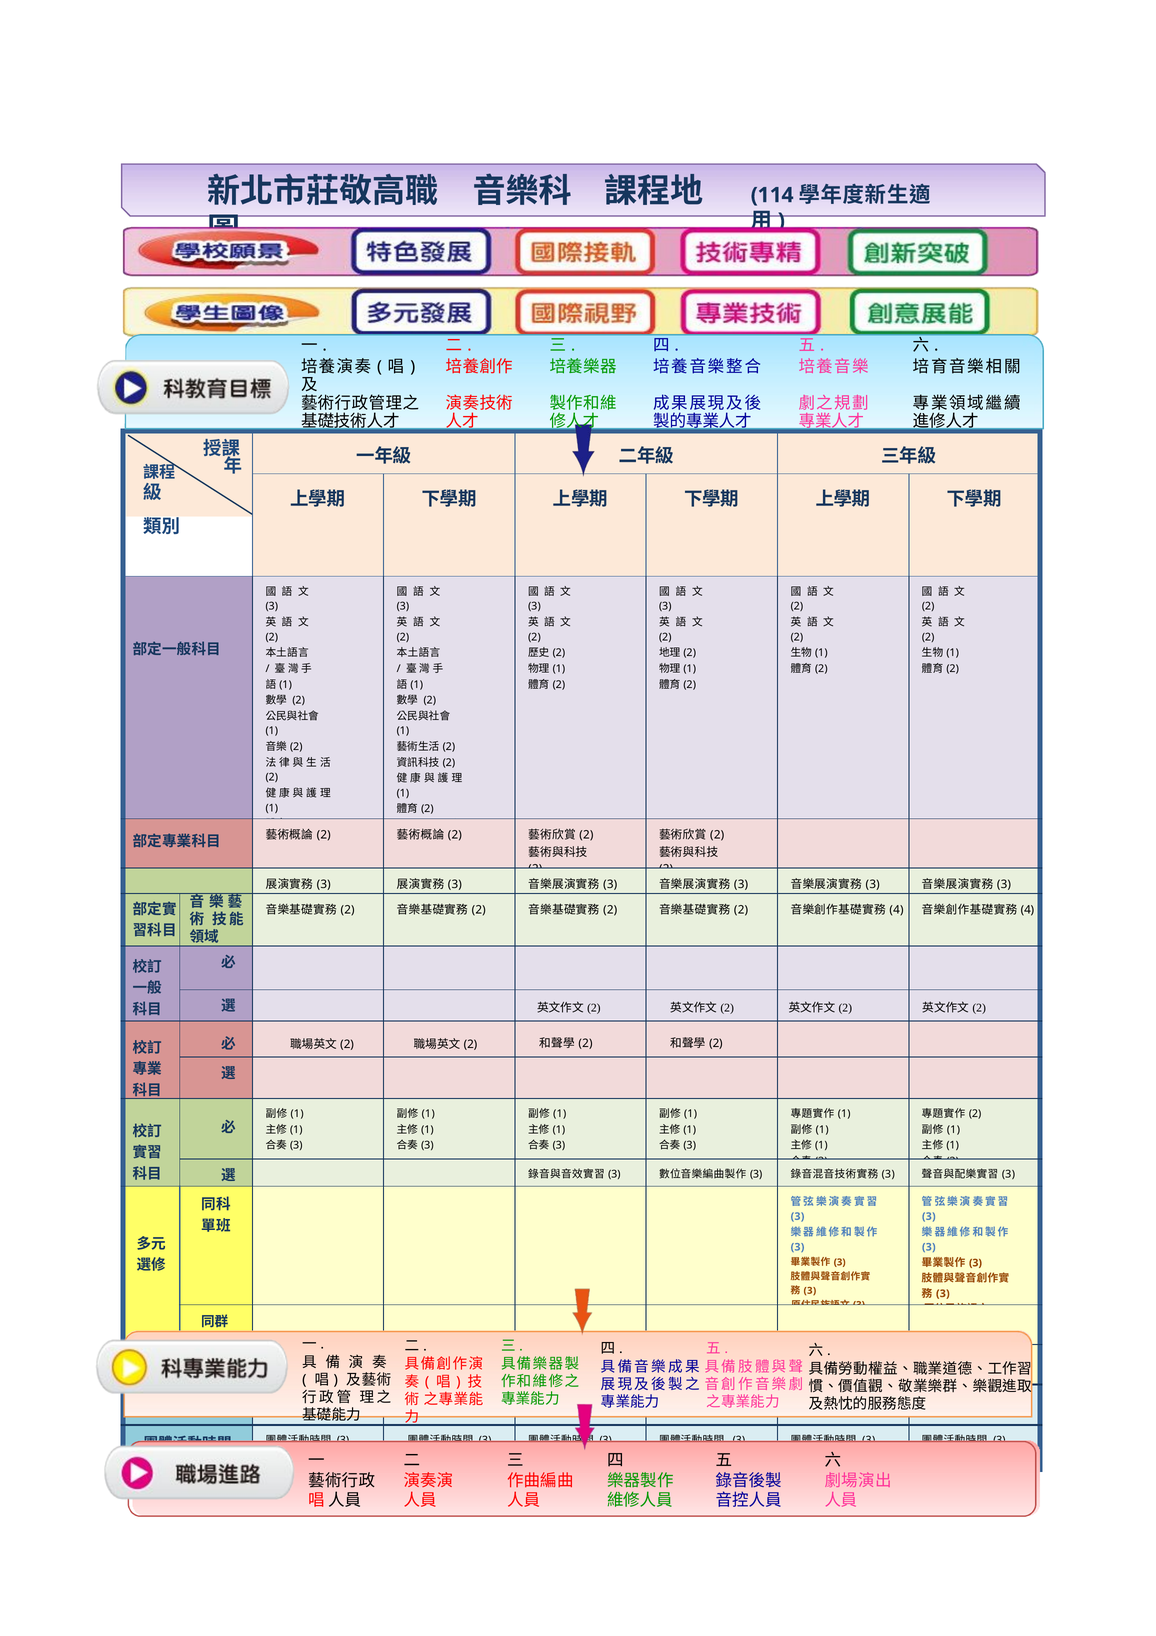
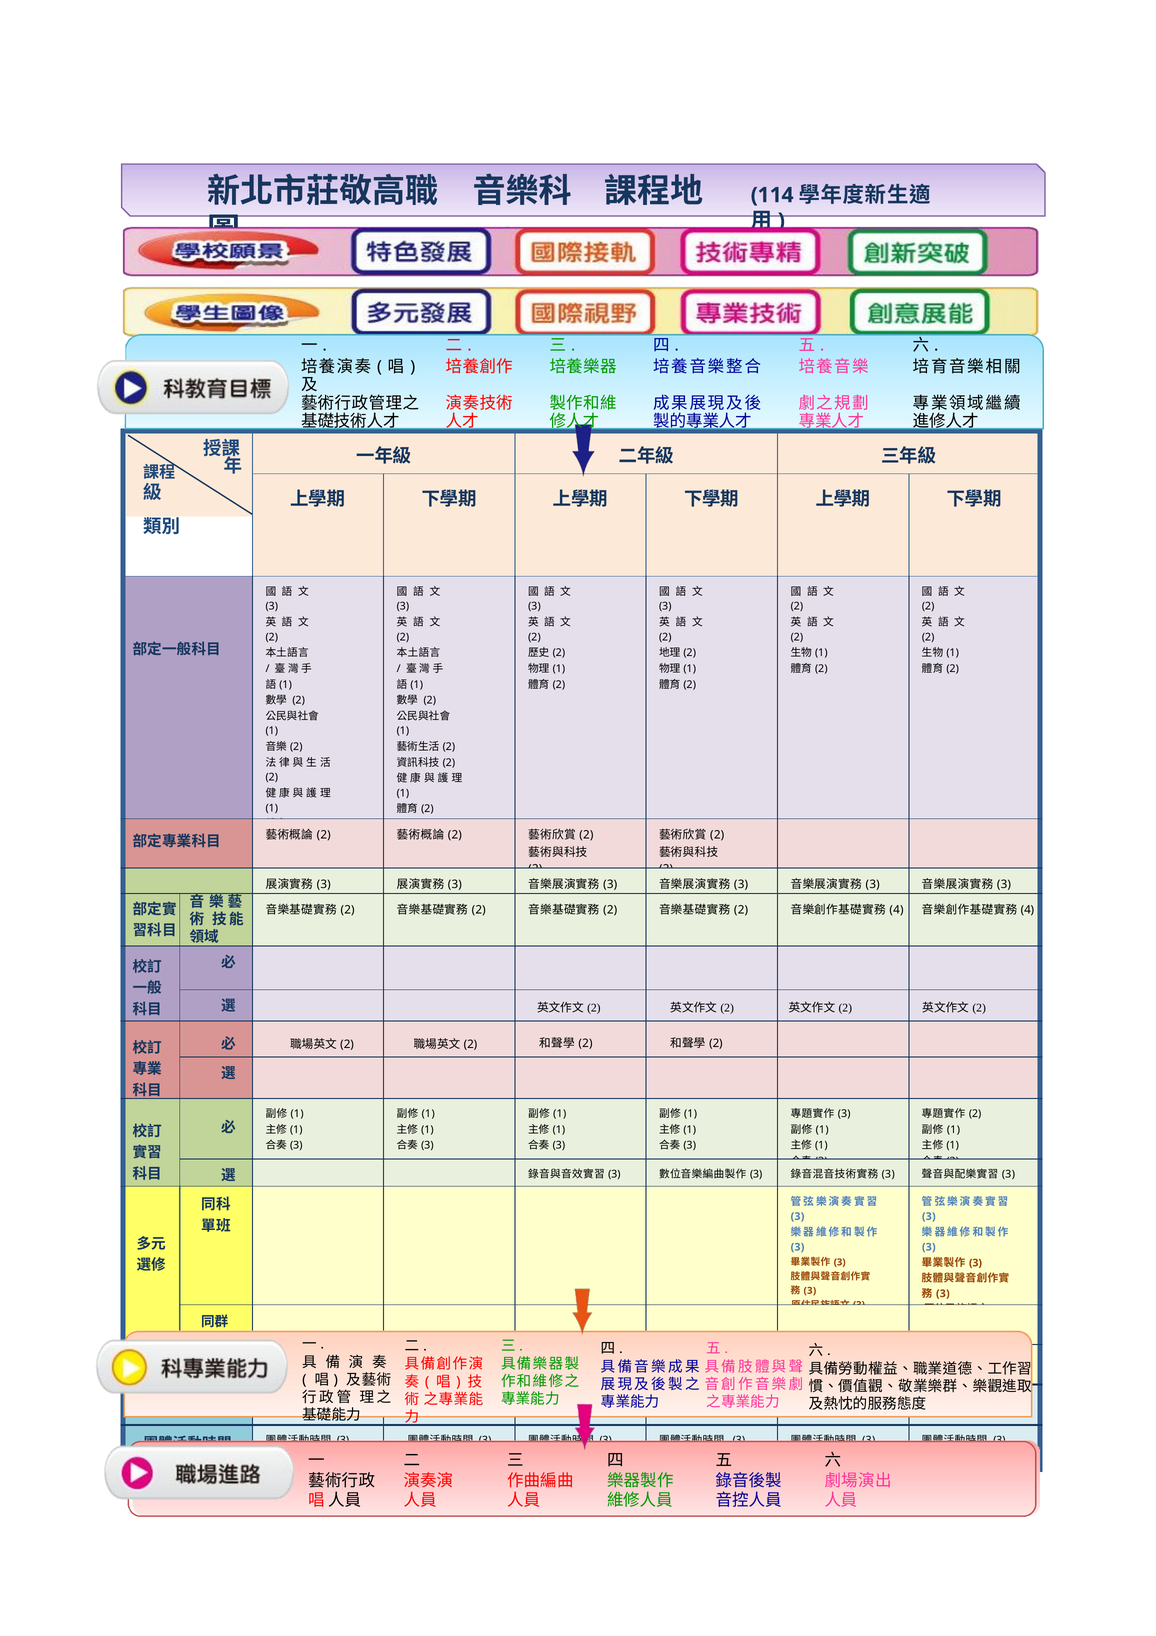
1 at (844, 1114): 1 -> 3
